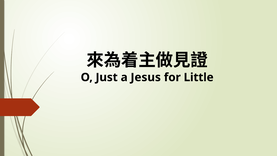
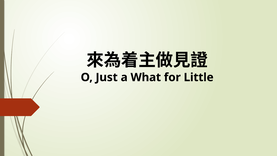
Jesus: Jesus -> What
